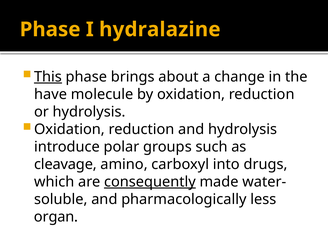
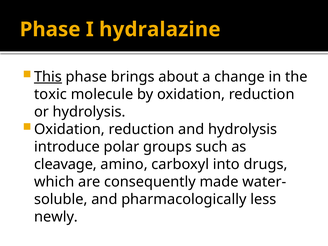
have: have -> toxic
consequently underline: present -> none
organ: organ -> newly
